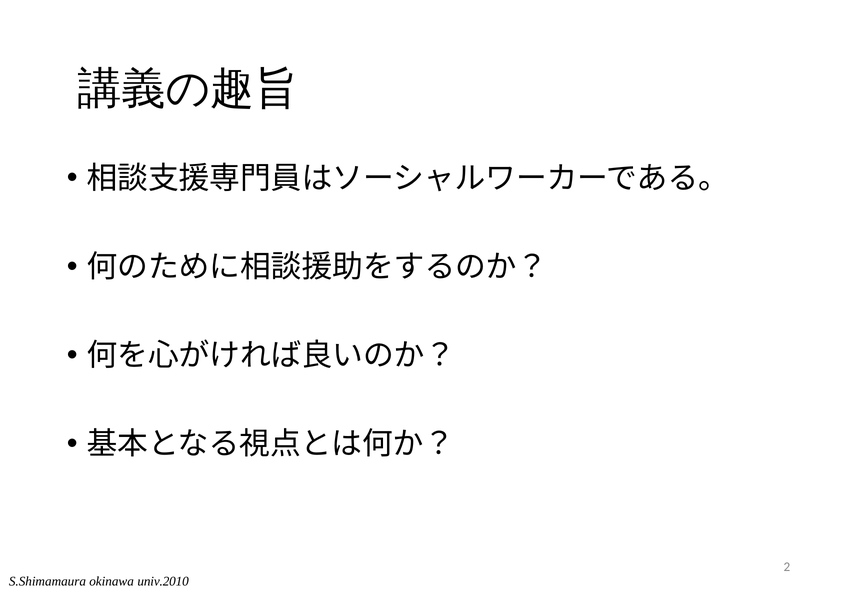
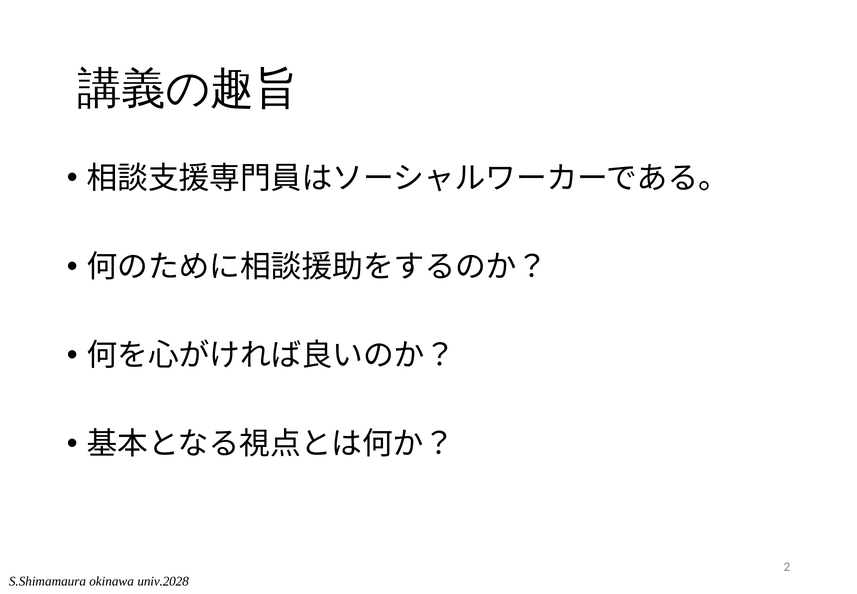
univ.2010: univ.2010 -> univ.2028
